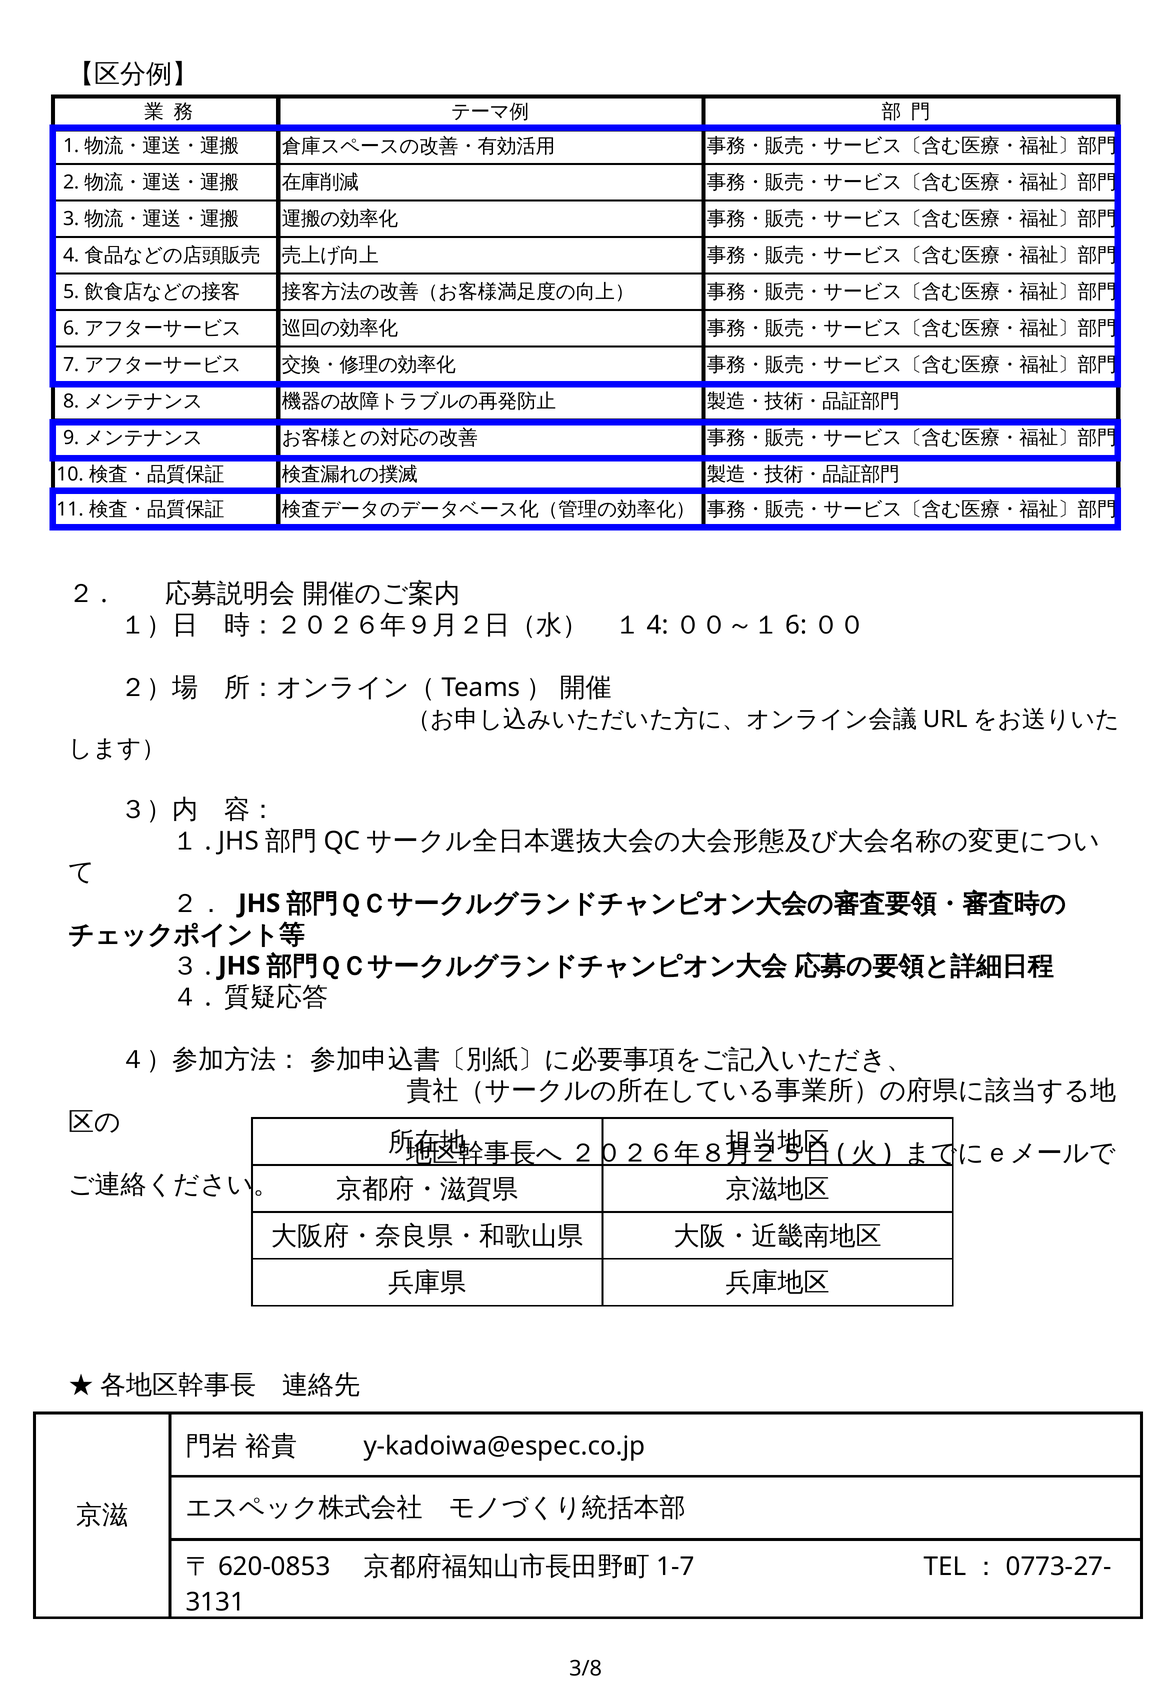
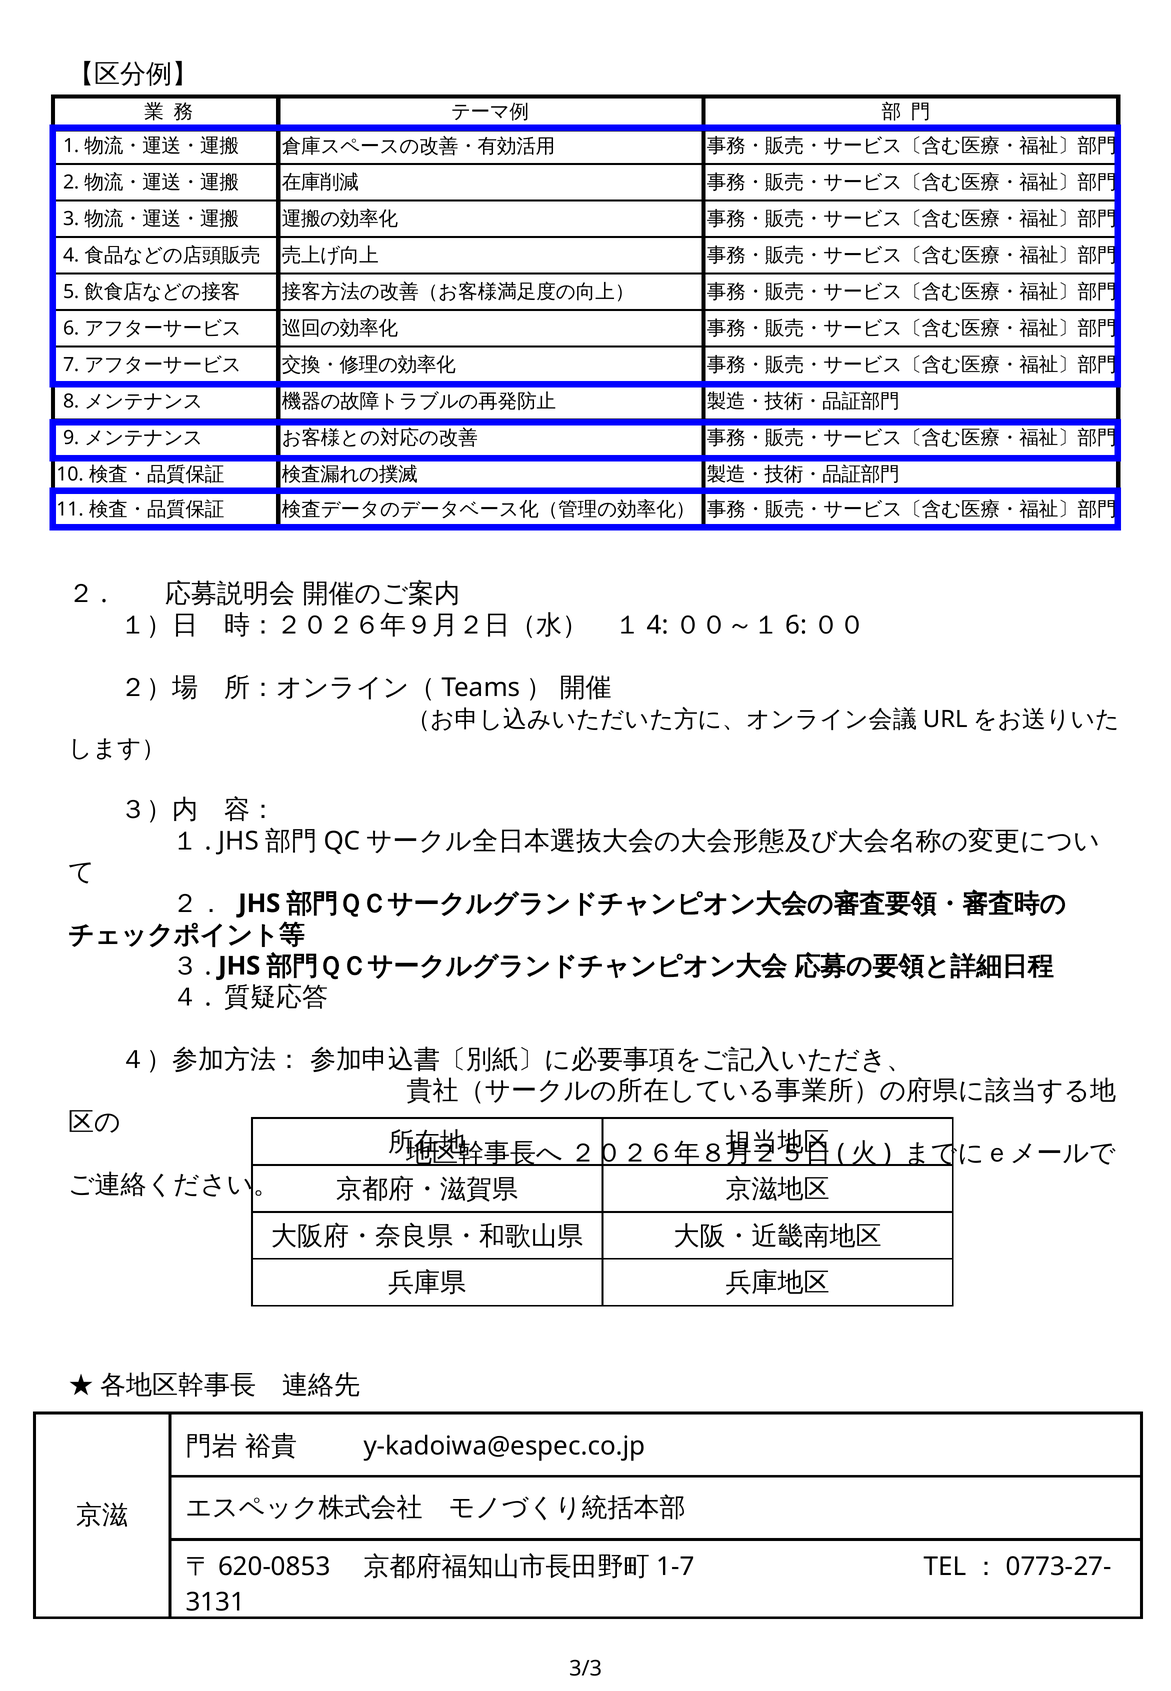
3/8: 3/8 -> 3/3
